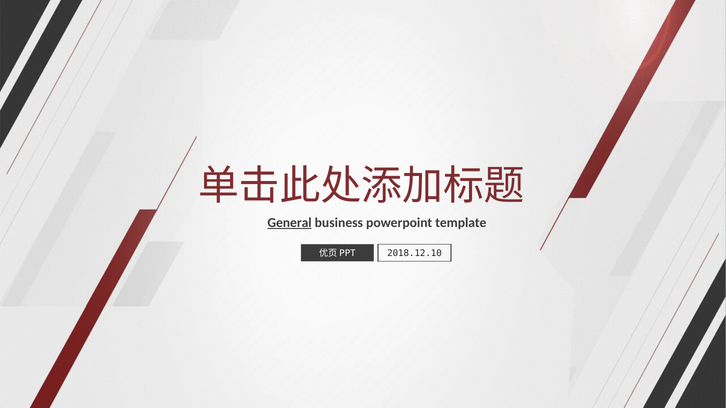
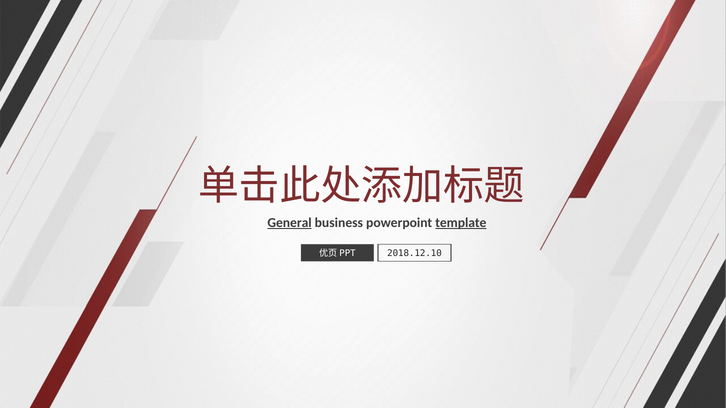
template underline: none -> present
